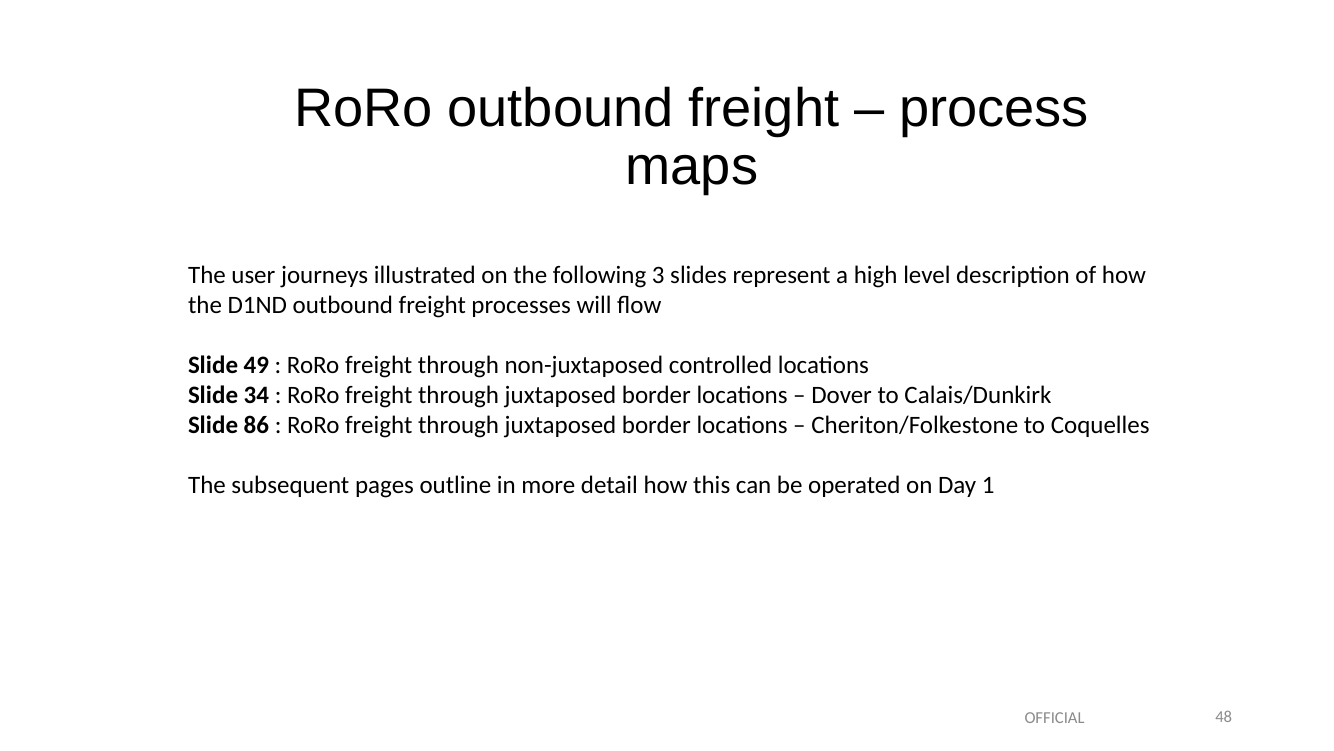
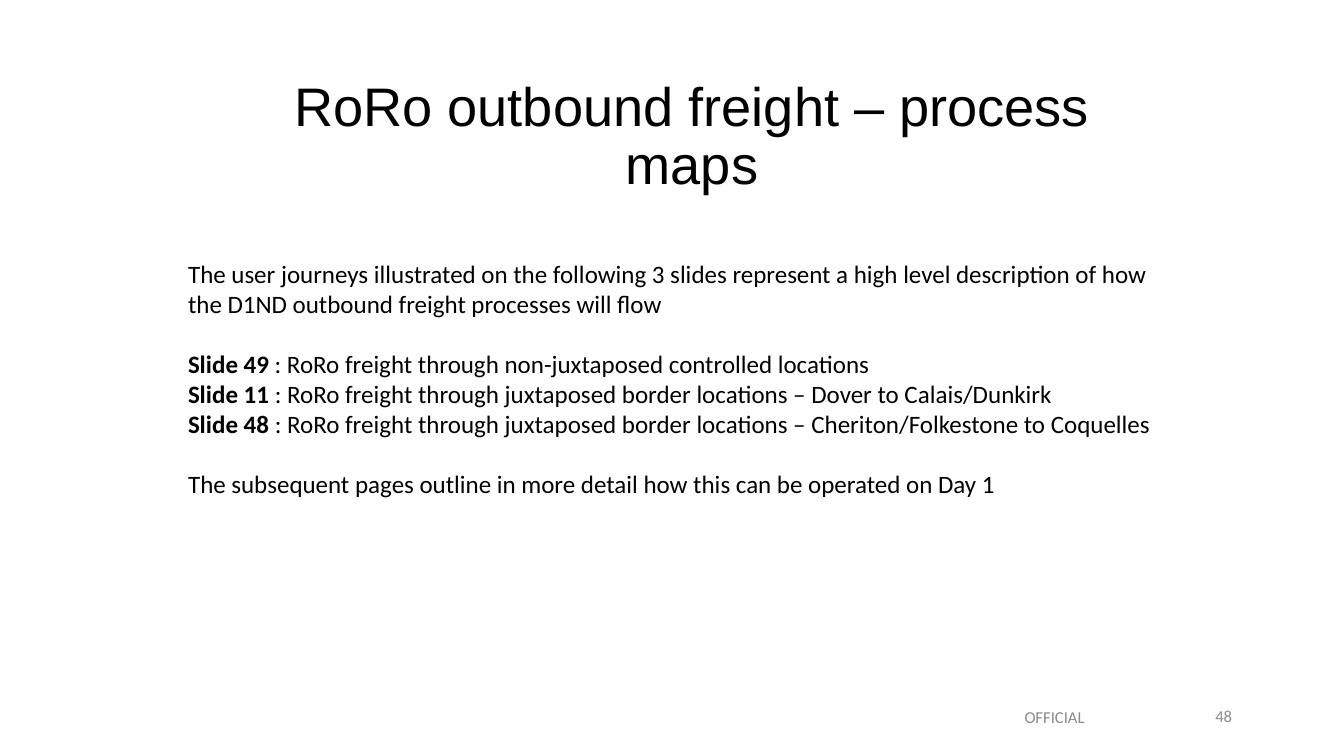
34: 34 -> 11
Slide 86: 86 -> 48
